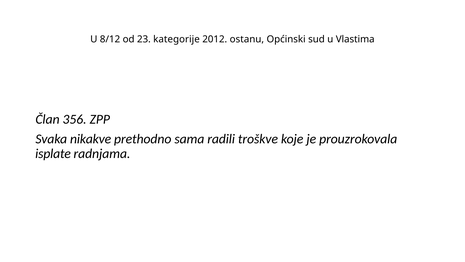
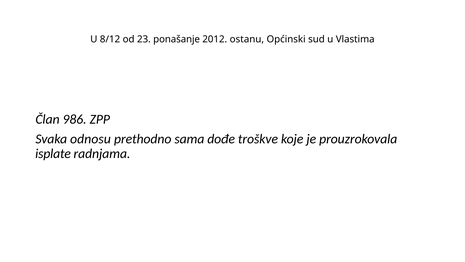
kategorije: kategorije -> ponašanje
356: 356 -> 986
nikakve: nikakve -> odnosu
radili: radili -> dođe
